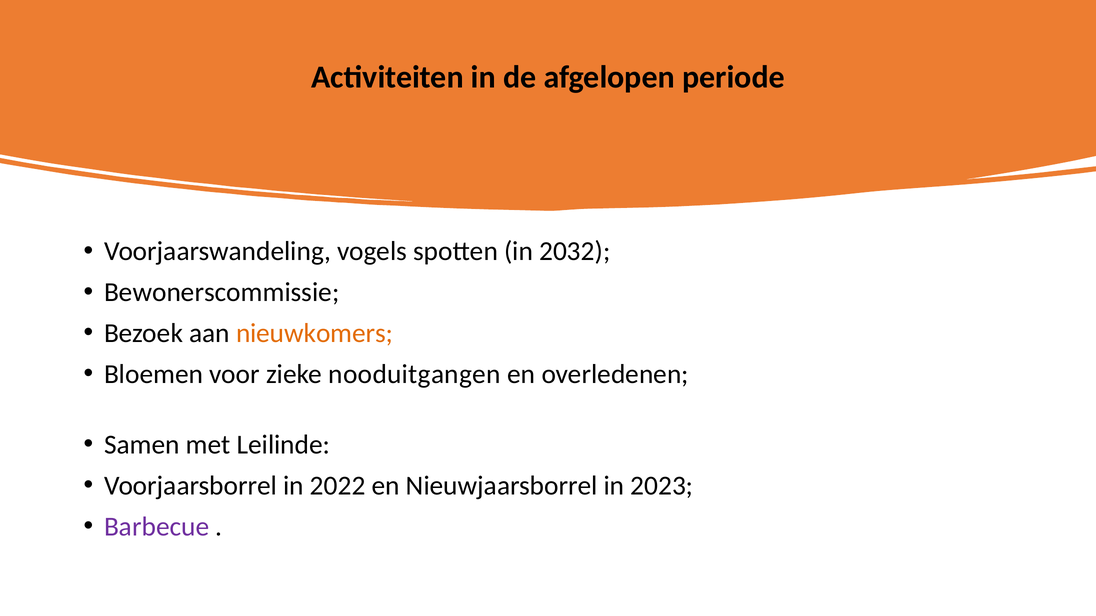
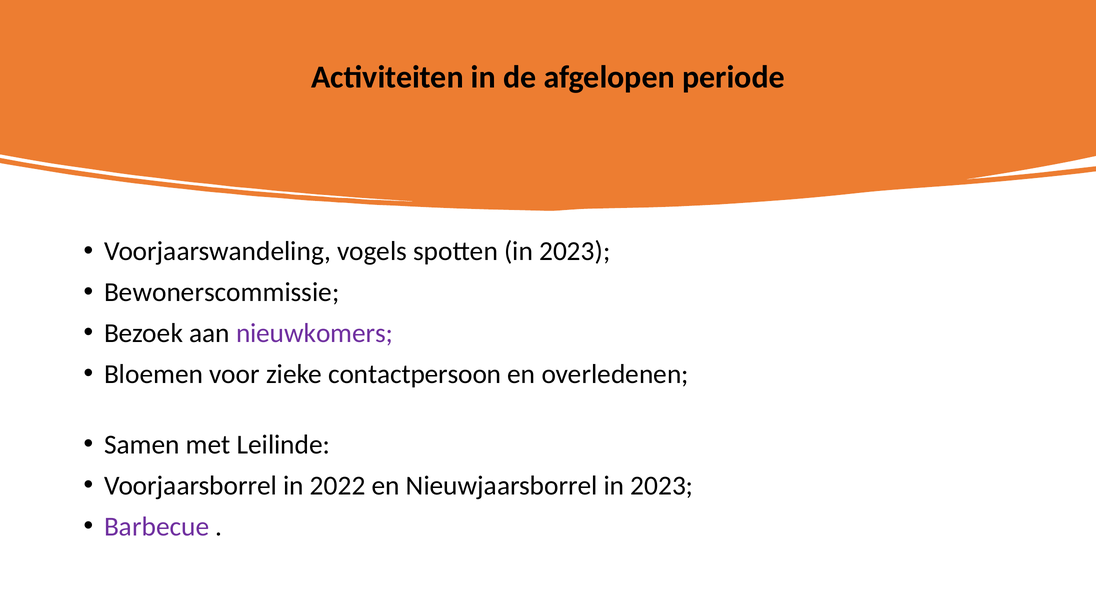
spotten in 2032: 2032 -> 2023
nieuwkomers colour: orange -> purple
nooduitgangen: nooduitgangen -> contactpersoon
